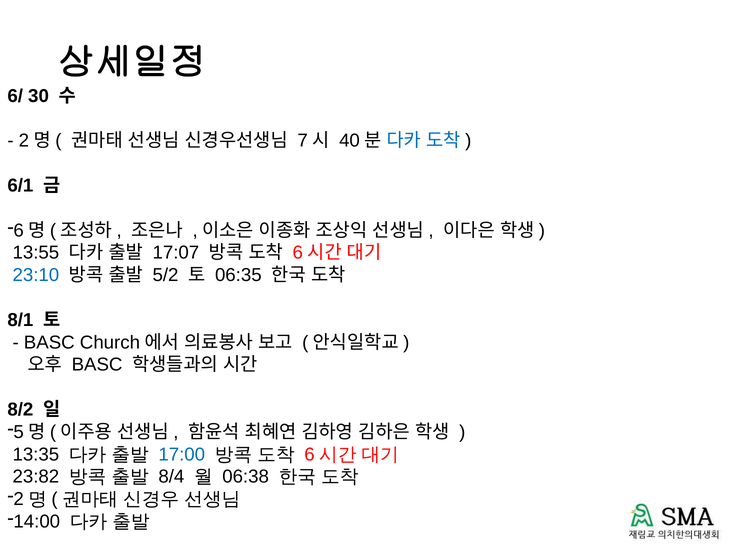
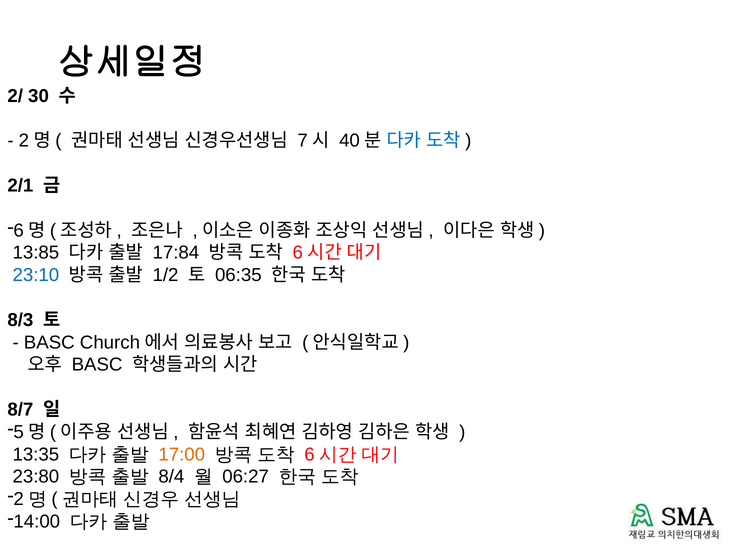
6/: 6/ -> 2/
6/1: 6/1 -> 2/1
13:55: 13:55 -> 13:85
17:07: 17:07 -> 17:84
5/2: 5/2 -> 1/2
8/1: 8/1 -> 8/3
8/2: 8/2 -> 8/7
17:00 colour: blue -> orange
23:82: 23:82 -> 23:80
06:38: 06:38 -> 06:27
